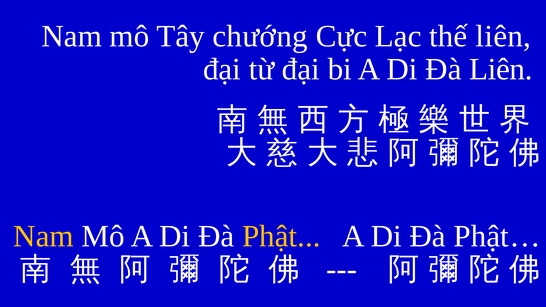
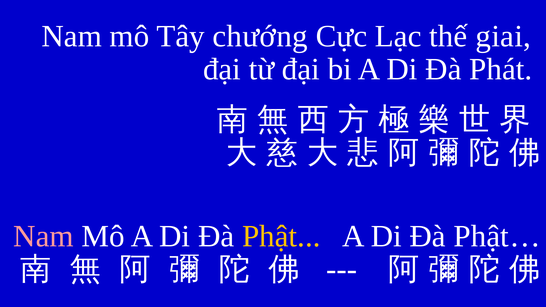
thế liên: liên -> giai
Đà Liên: Liên -> Phát
Nam at (43, 236) colour: yellow -> pink
